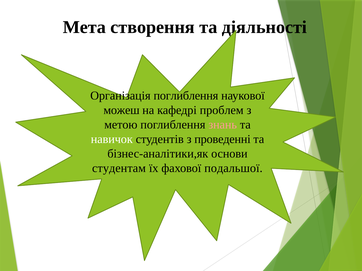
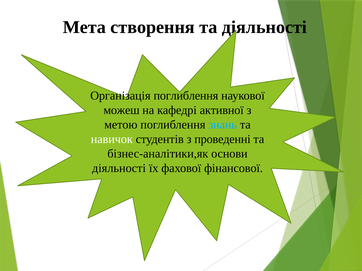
проблем: проблем -> активної
знань colour: pink -> light blue
студентам at (119, 168): студентам -> діяльності
подальшої: подальшої -> фінансової
